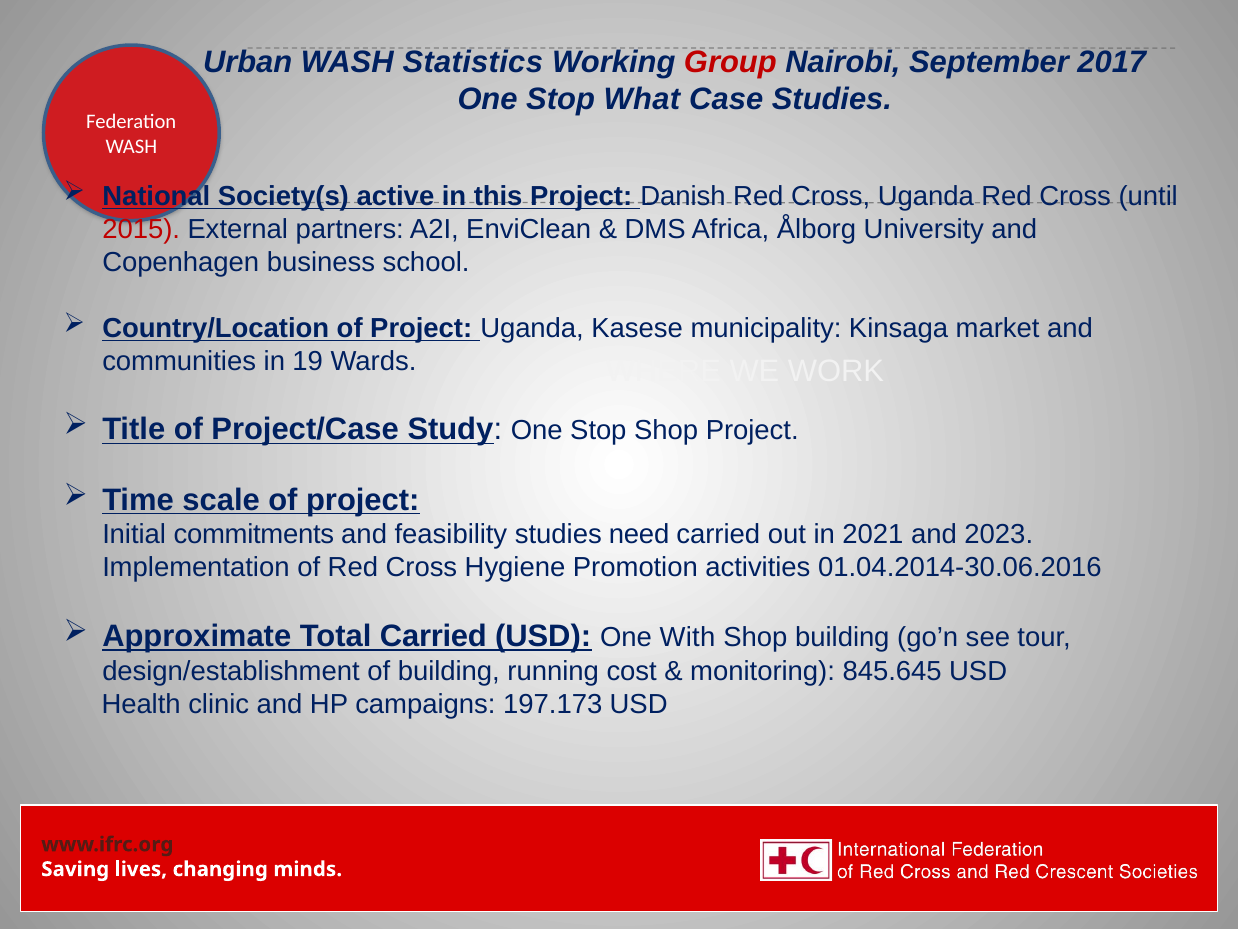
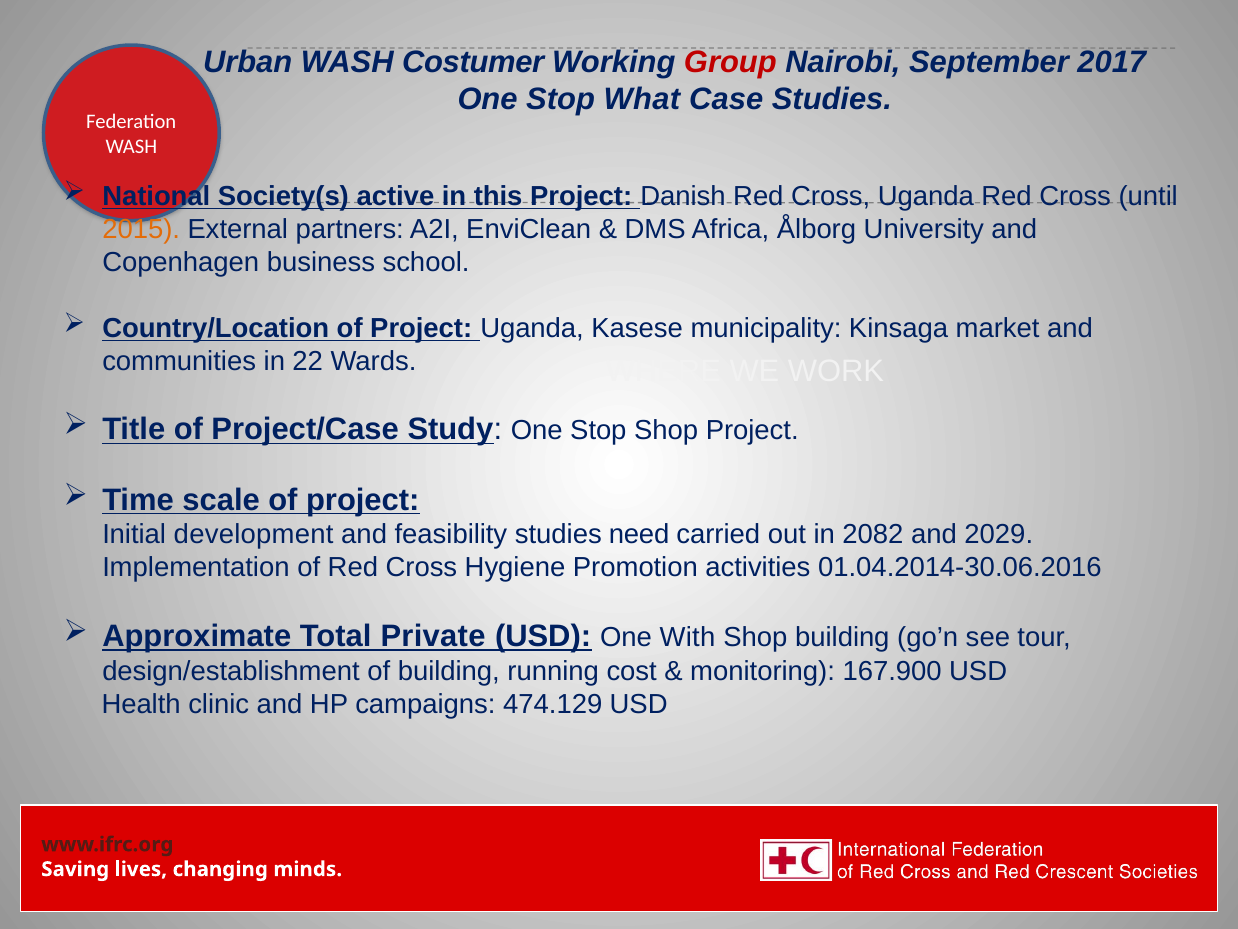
Statistics: Statistics -> Costumer
2015 colour: red -> orange
19: 19 -> 22
commitments: commitments -> development
2021: 2021 -> 2082
2023: 2023 -> 2029
Total Carried: Carried -> Private
845.645: 845.645 -> 167.900
197.173: 197.173 -> 474.129
